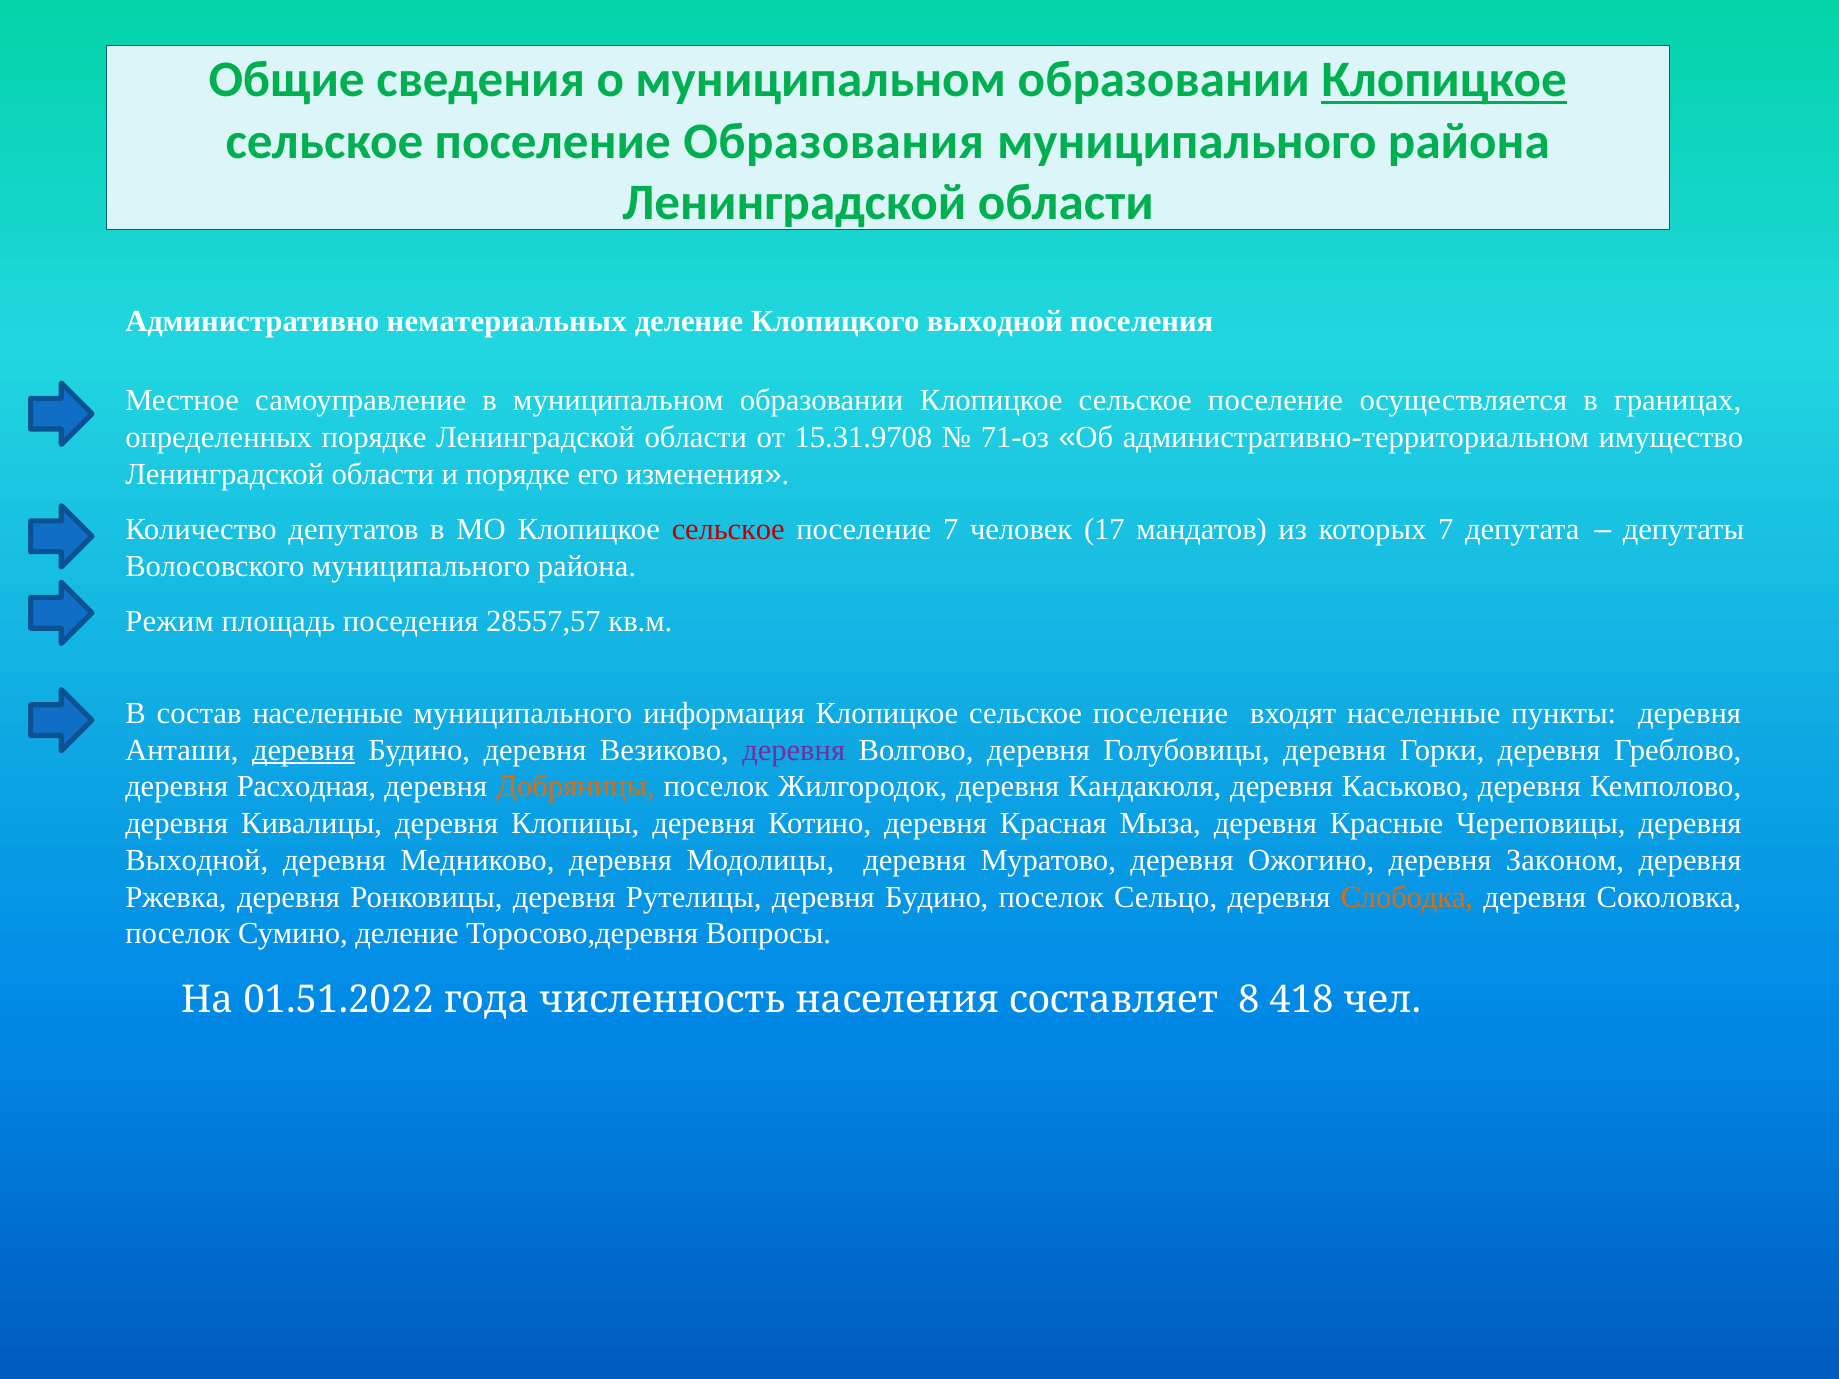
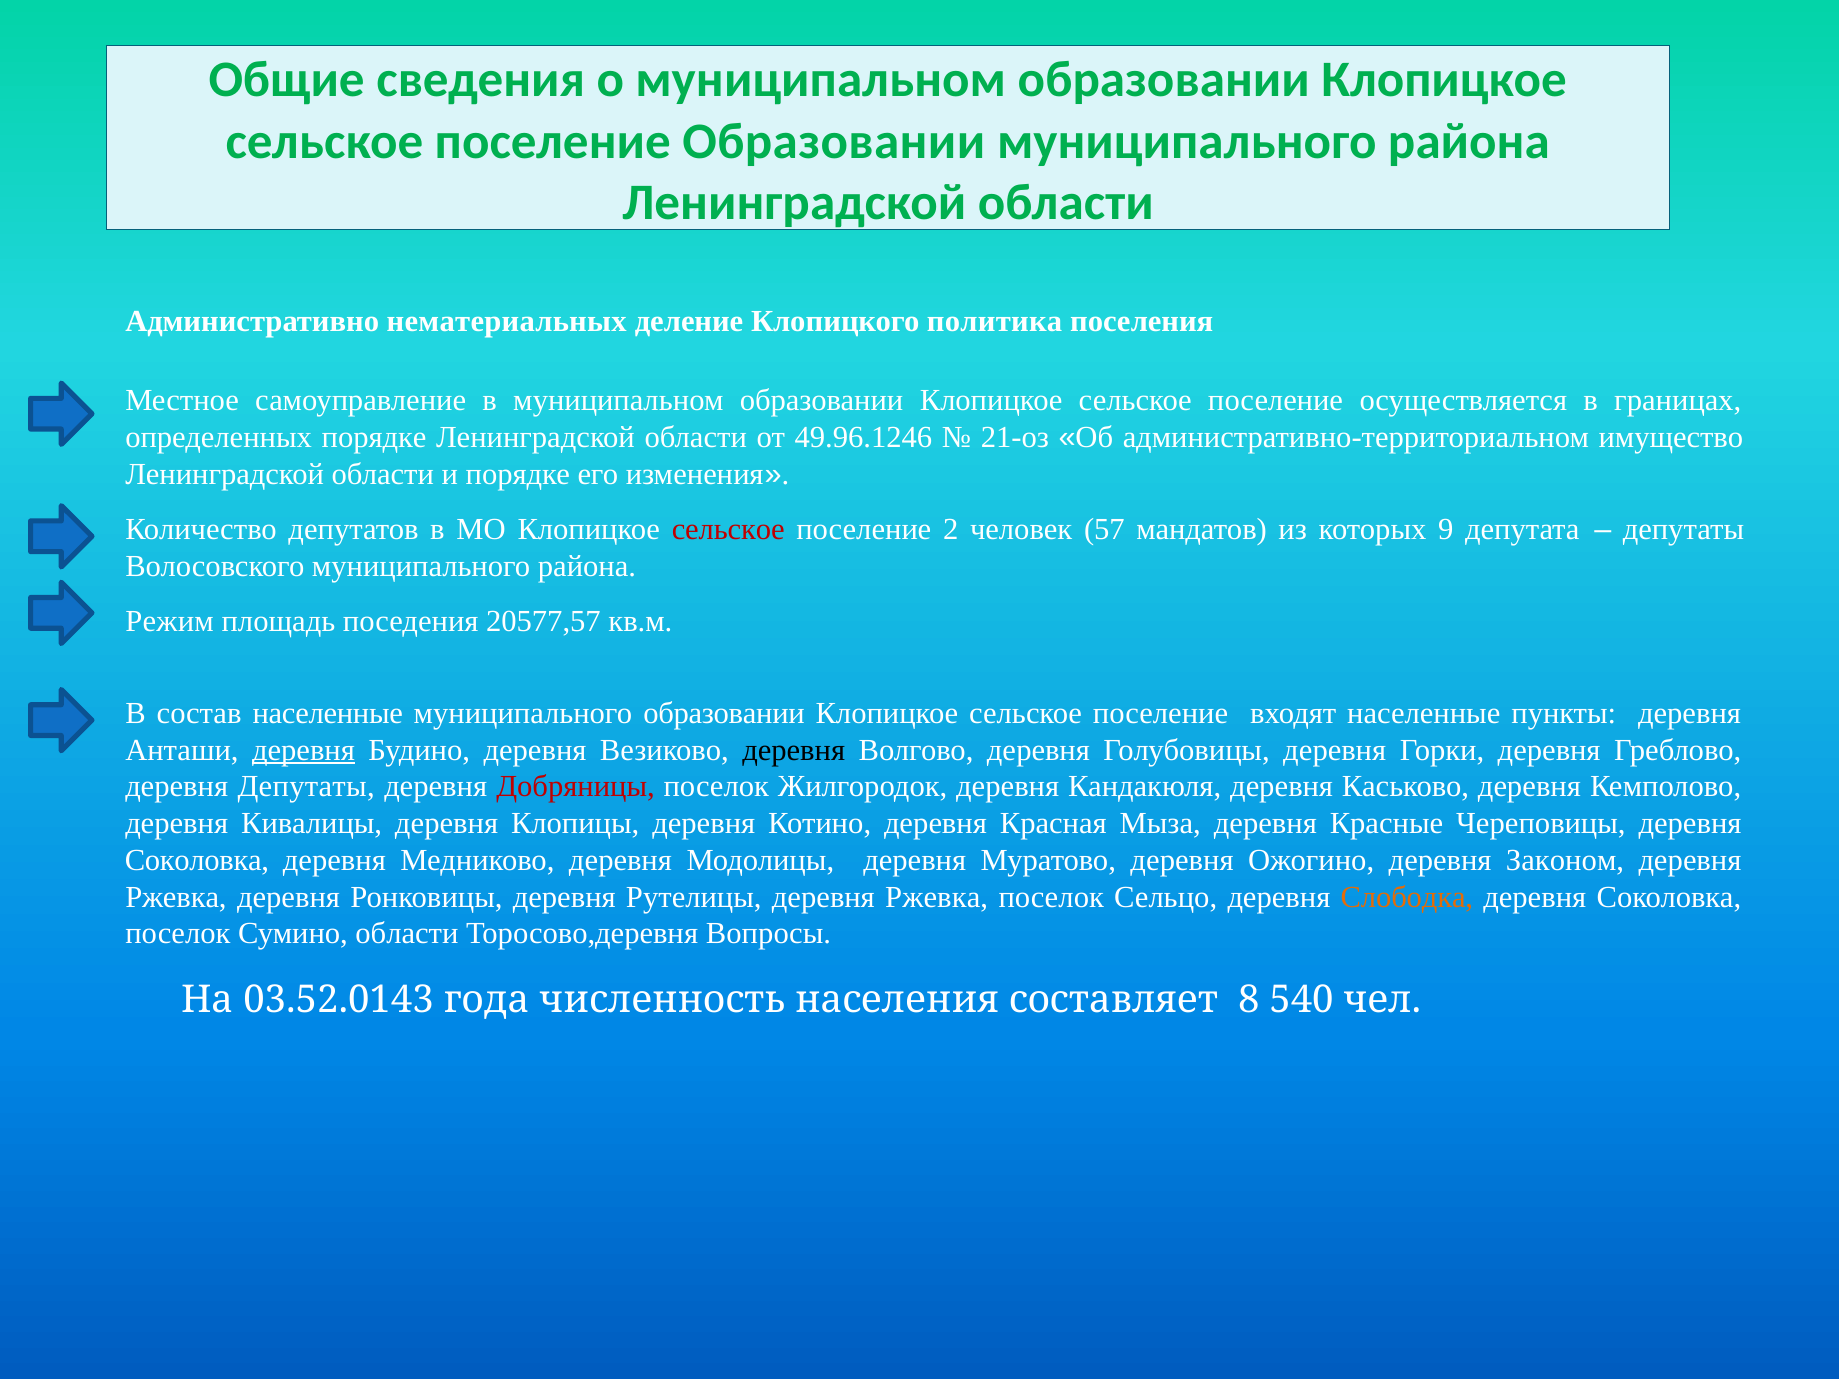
Клопицкое at (1444, 80) underline: present -> none
поселение Образования: Образования -> Образовании
Клопицкого выходной: выходной -> политика
15.31.9708: 15.31.9708 -> 49.96.1246
71-оз: 71-оз -> 21-оз
поселение 7: 7 -> 2
17: 17 -> 57
которых 7: 7 -> 9
28557,57: 28557,57 -> 20577,57
муниципального информация: информация -> образовании
деревня at (794, 750) colour: purple -> black
деревня Расходная: Расходная -> Депутаты
Добряницы colour: orange -> red
Выходной at (197, 860): Выходной -> Соколовка
Рутелицы деревня Будино: Будино -> Ржевка
Сумино деление: деление -> области
01.51.2022: 01.51.2022 -> 03.52.0143
418: 418 -> 540
